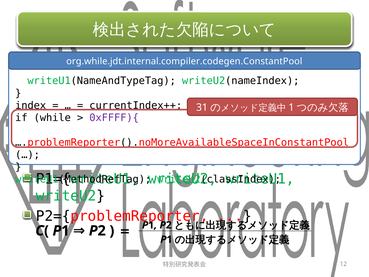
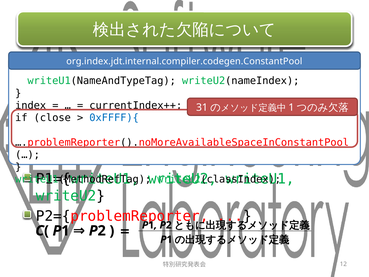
org.while.jdt.internal.compiler.codegen.ConstantPool: org.while.jdt.internal.compiler.codegen.ConstantPool -> org.index.jdt.internal.compiler.codegen.ConstantPool
while: while -> close
0xFFFF){ colour: purple -> blue
